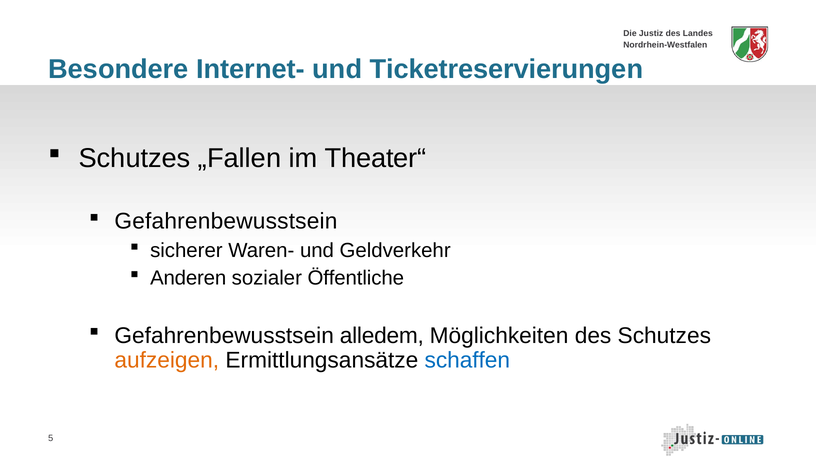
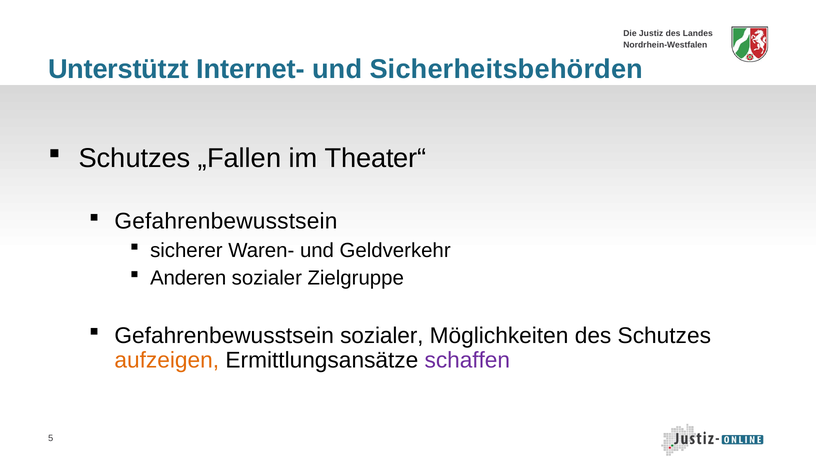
Besondere: Besondere -> Unterstützt
Ticketreservierungen: Ticketreservierungen -> Sicherheitsbehörden
Öffentliche: Öffentliche -> Zielgruppe
Gefahrenbewusstsein alledem: alledem -> sozialer
schaffen colour: blue -> purple
